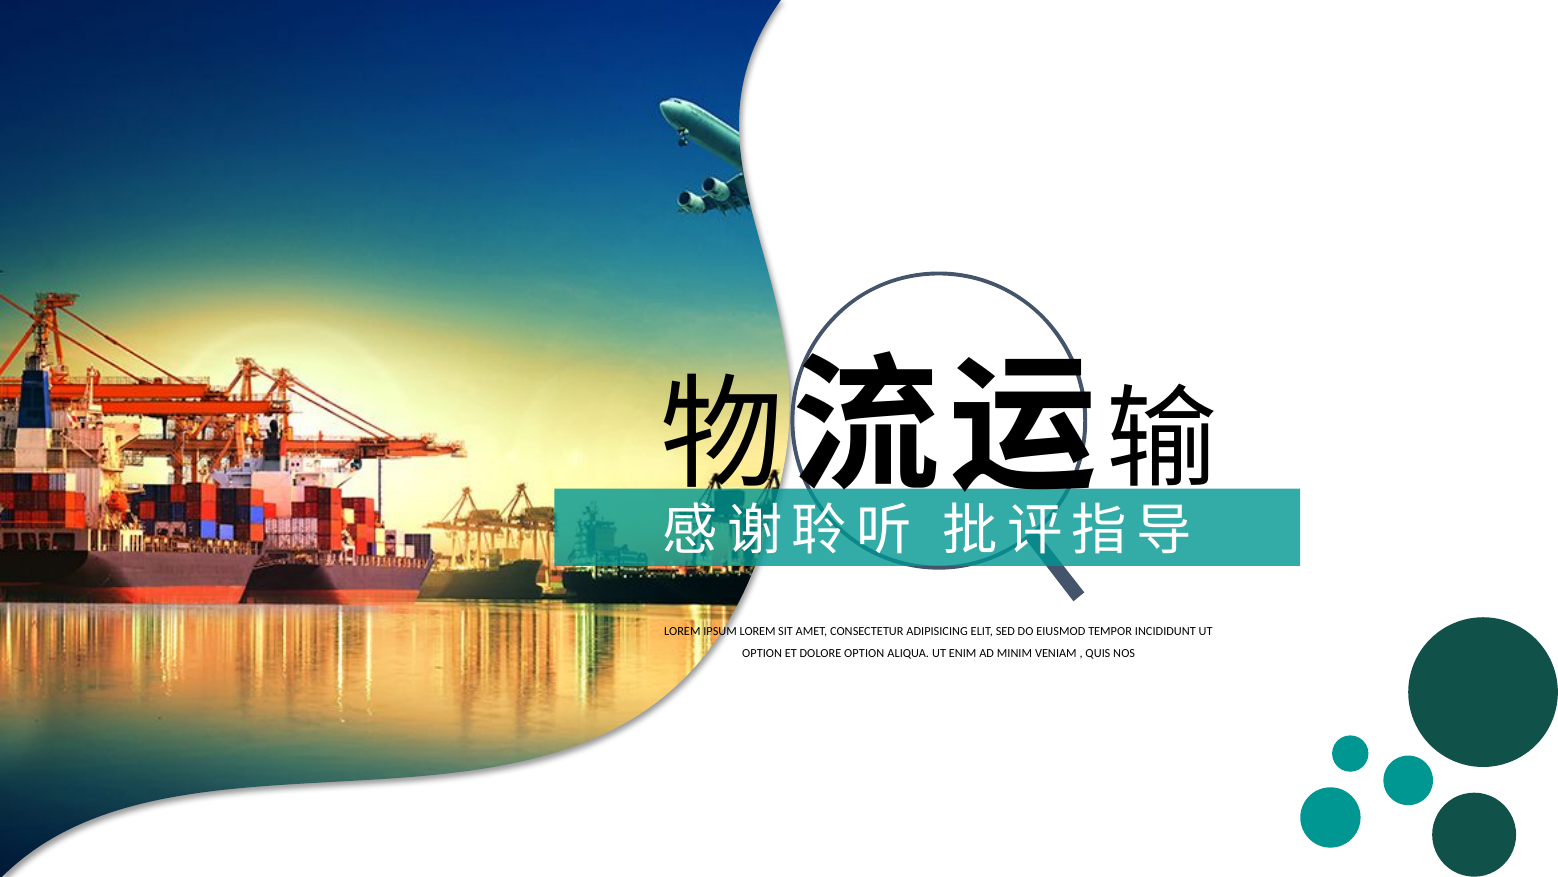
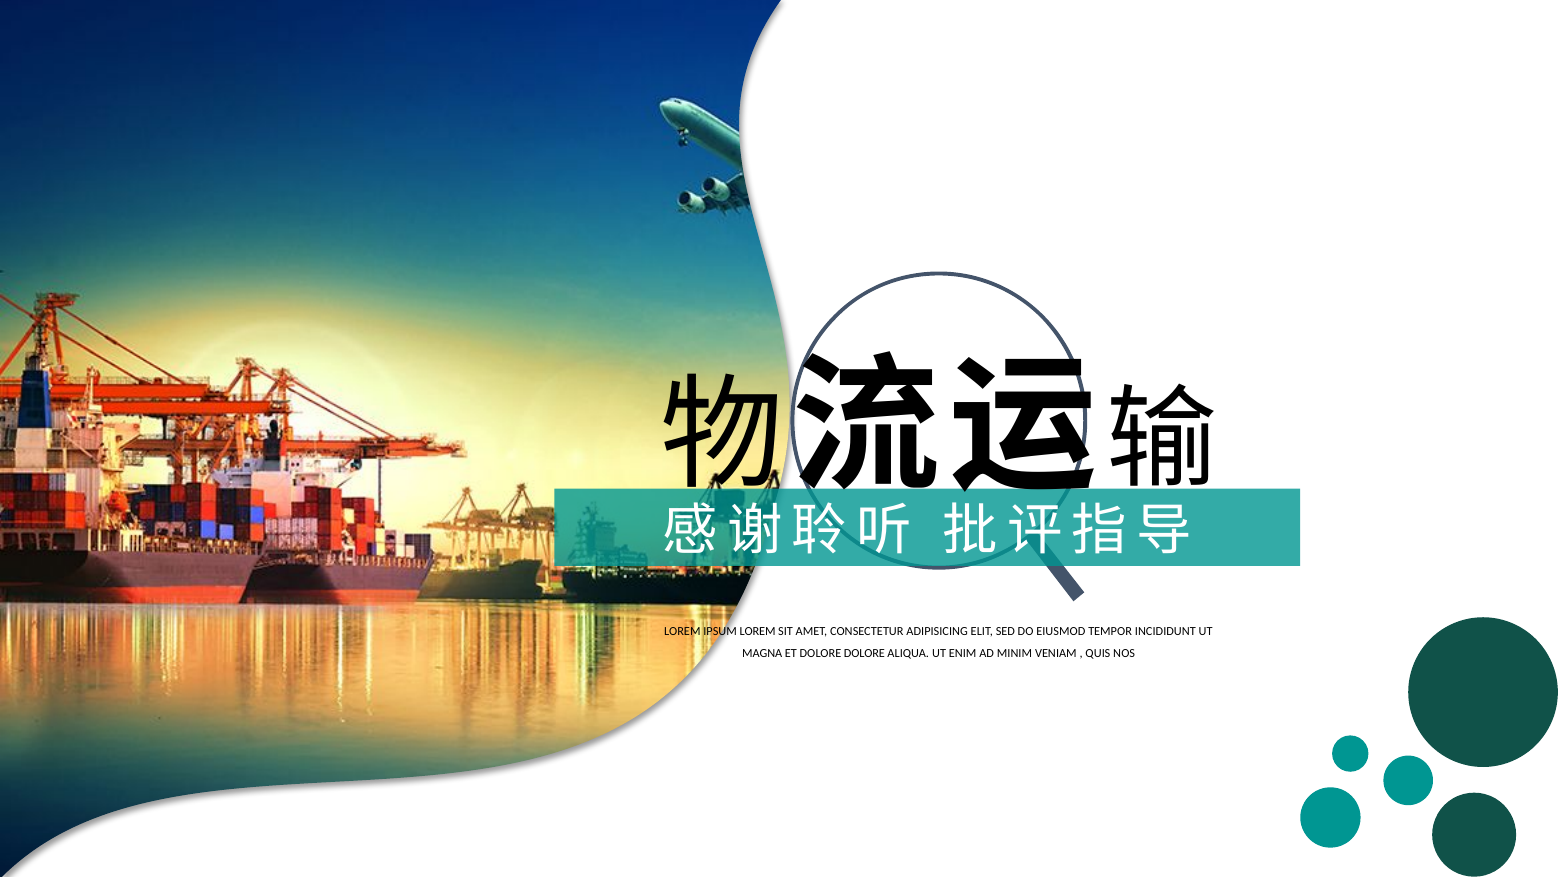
OPTION at (762, 653): OPTION -> MAGNA
DOLORE OPTION: OPTION -> DOLORE
